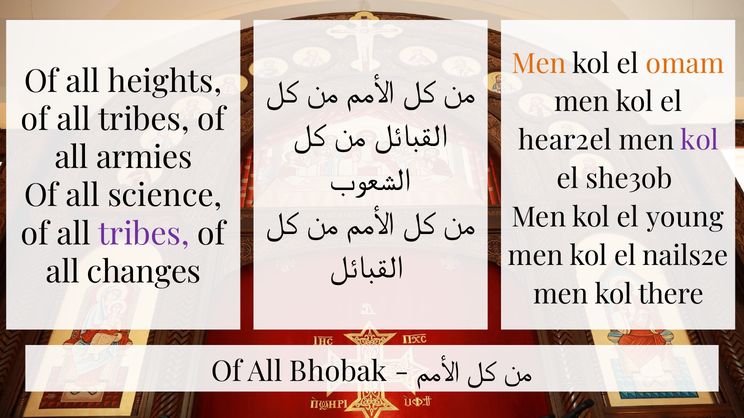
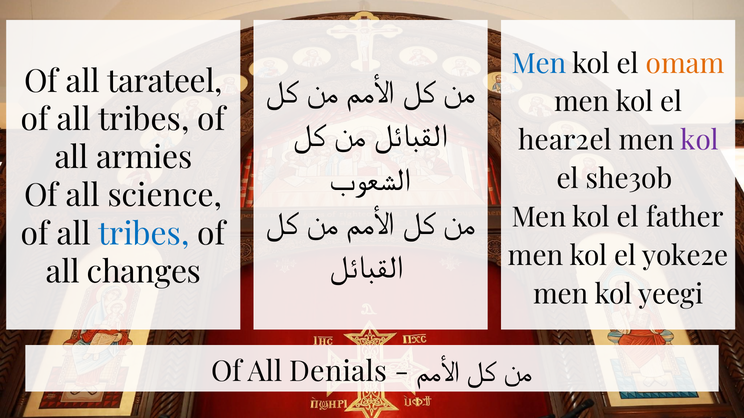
Men at (539, 64) colour: orange -> blue
heights: heights -> tarateel
young: young -> father
tribes at (144, 234) colour: purple -> blue
nails2e: nails2e -> yoke2e
there: there -> yeegi
Bhobak: Bhobak -> Denials
